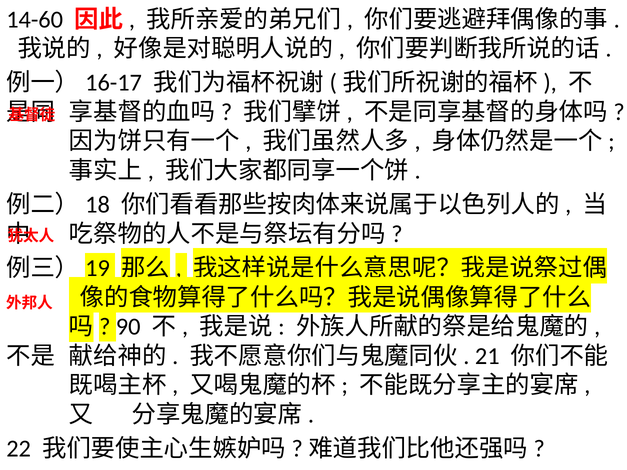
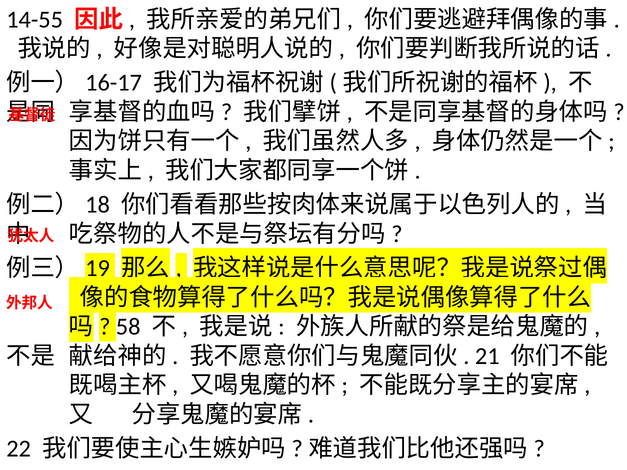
14-60: 14-60 -> 14-55
90: 90 -> 58
